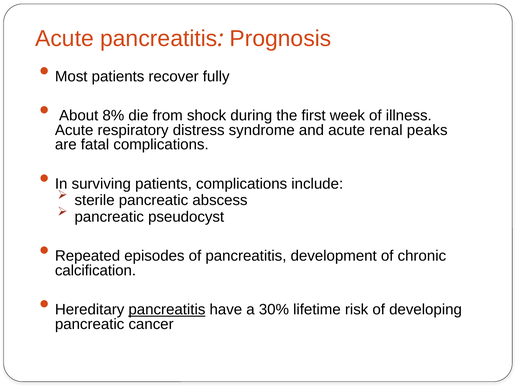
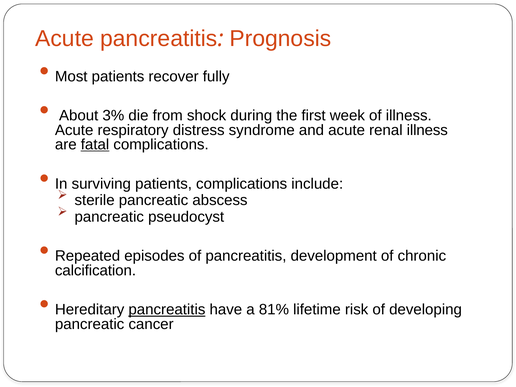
8%: 8% -> 3%
renal peaks: peaks -> illness
fatal underline: none -> present
30%: 30% -> 81%
